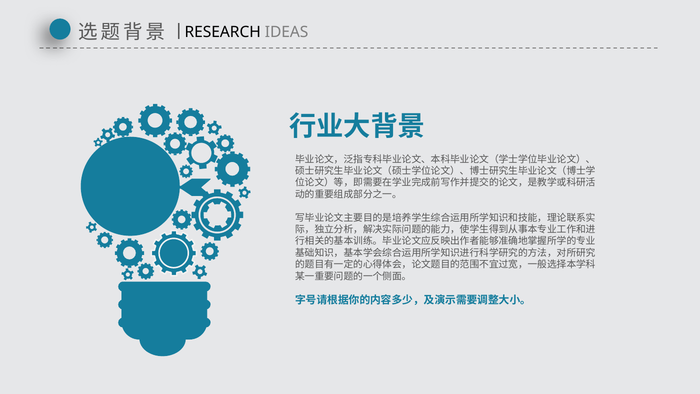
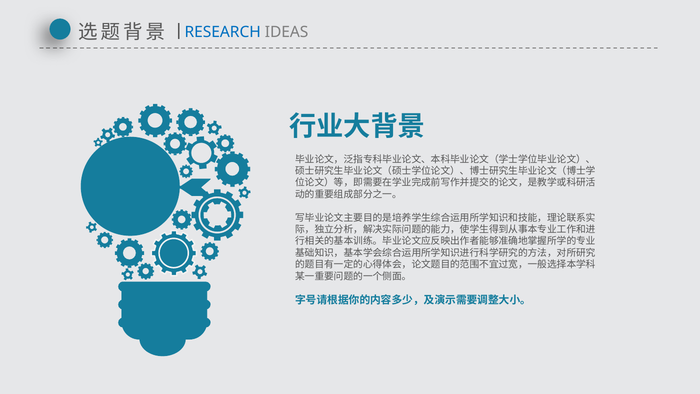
RESEARCH colour: black -> blue
